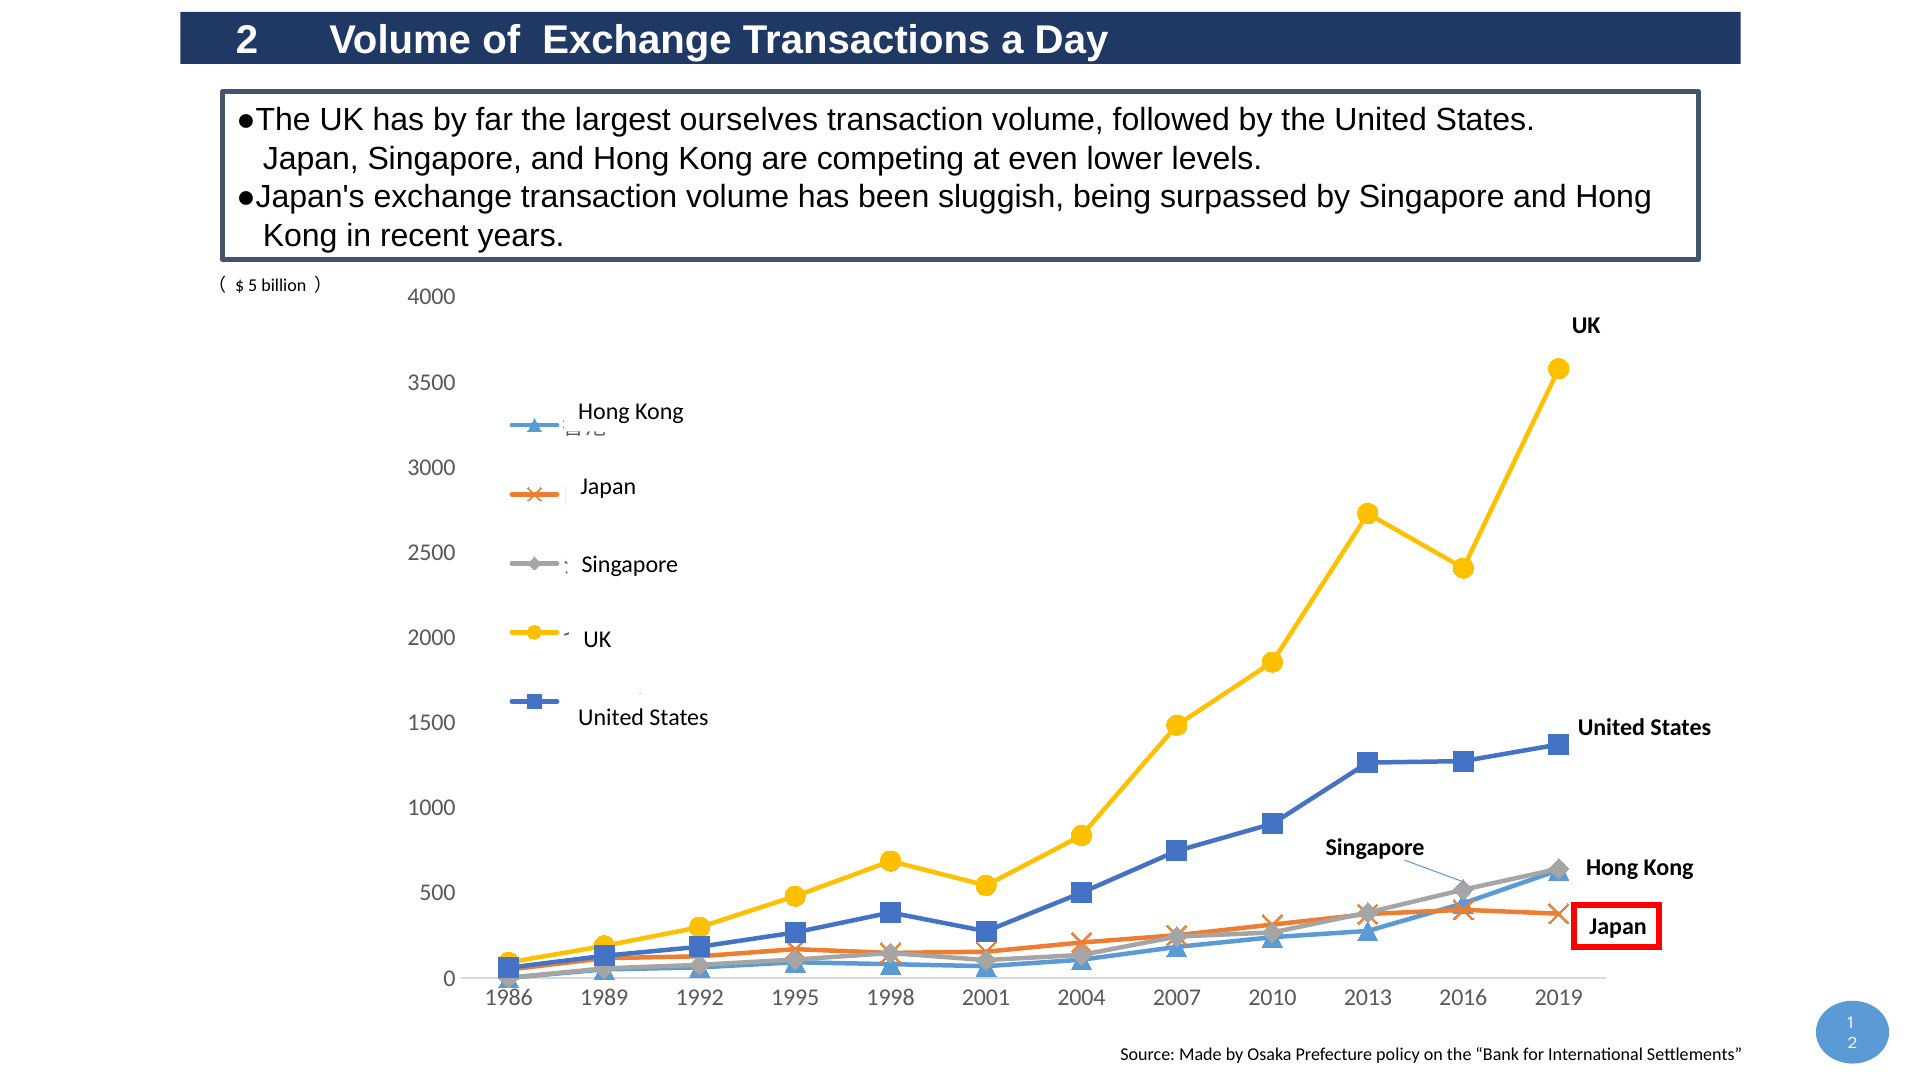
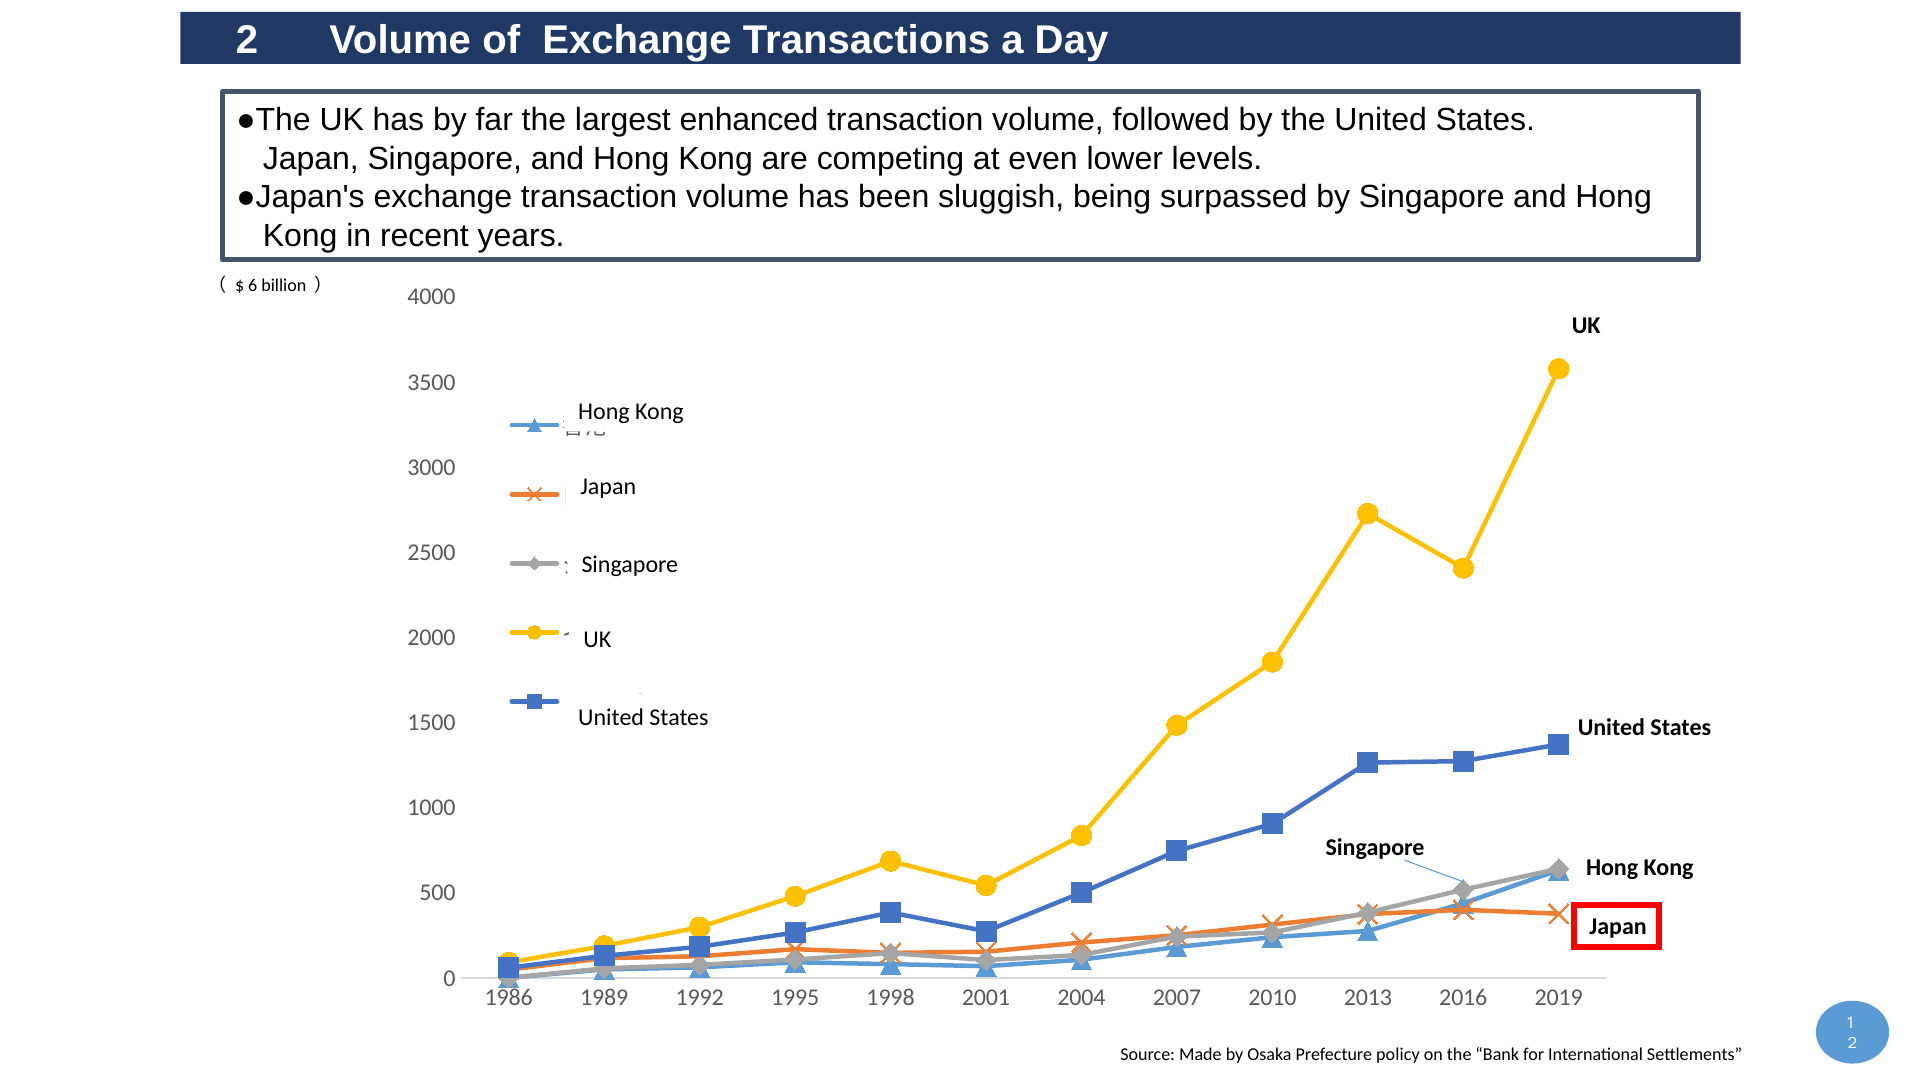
ourselves: ourselves -> enhanced
5: 5 -> 6
